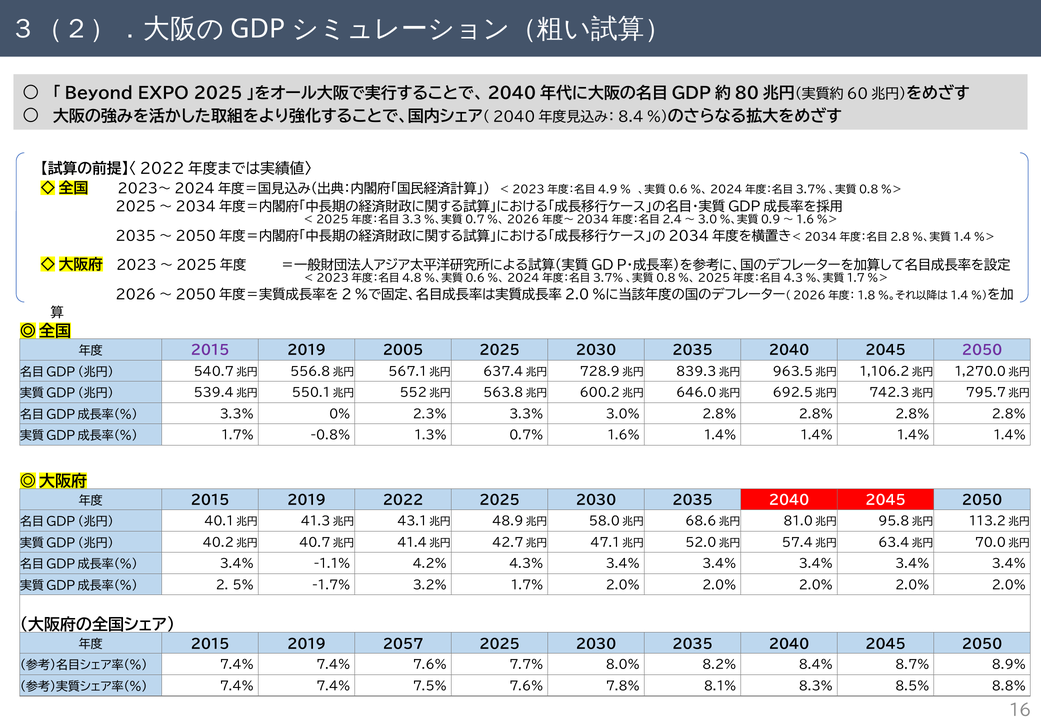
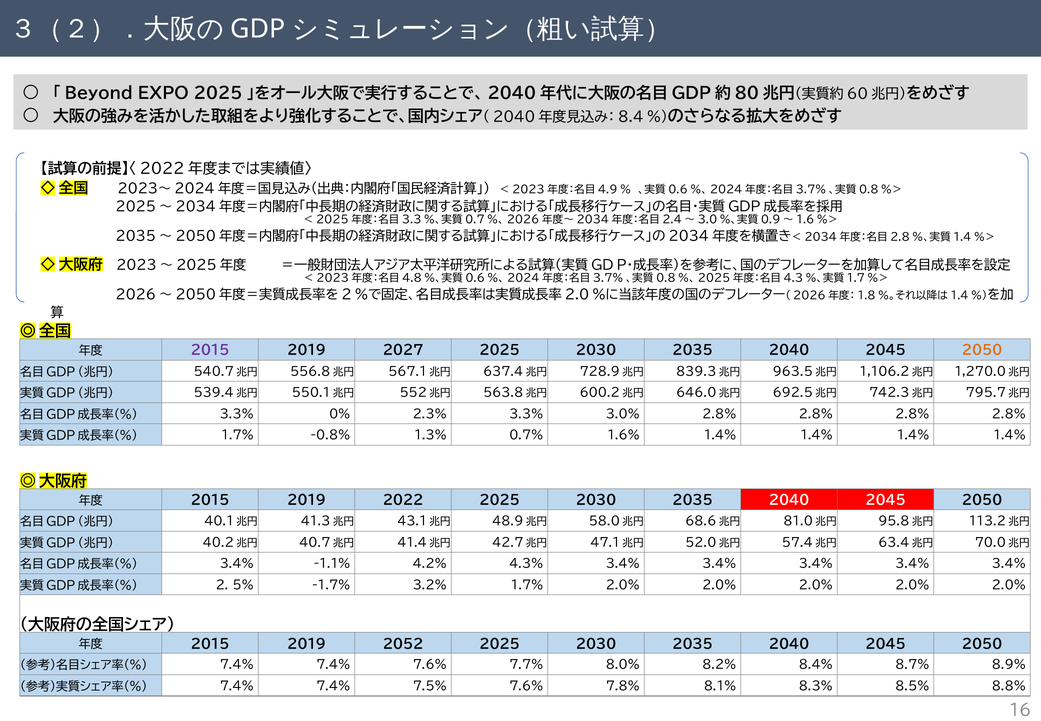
2005: 2005 -> 2027
2050 at (982, 350) colour: purple -> orange
2057: 2057 -> 2052
